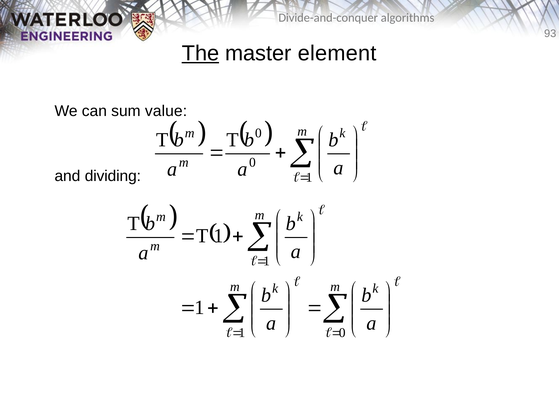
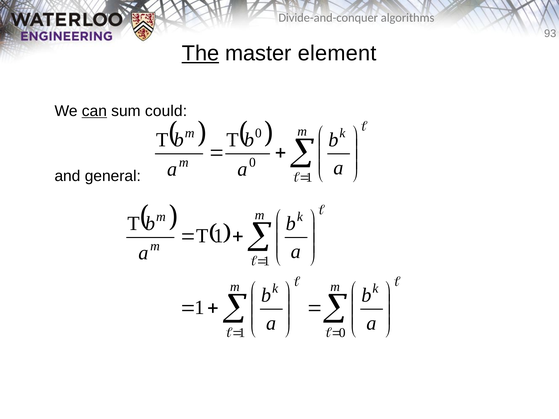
can underline: none -> present
value: value -> could
dividing: dividing -> general
